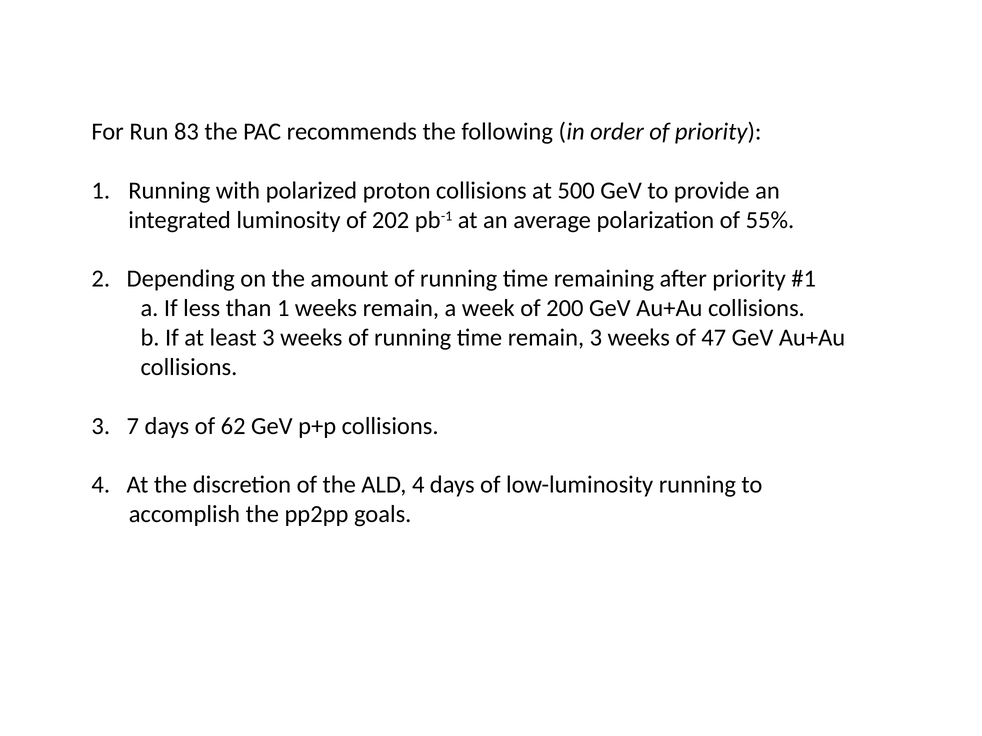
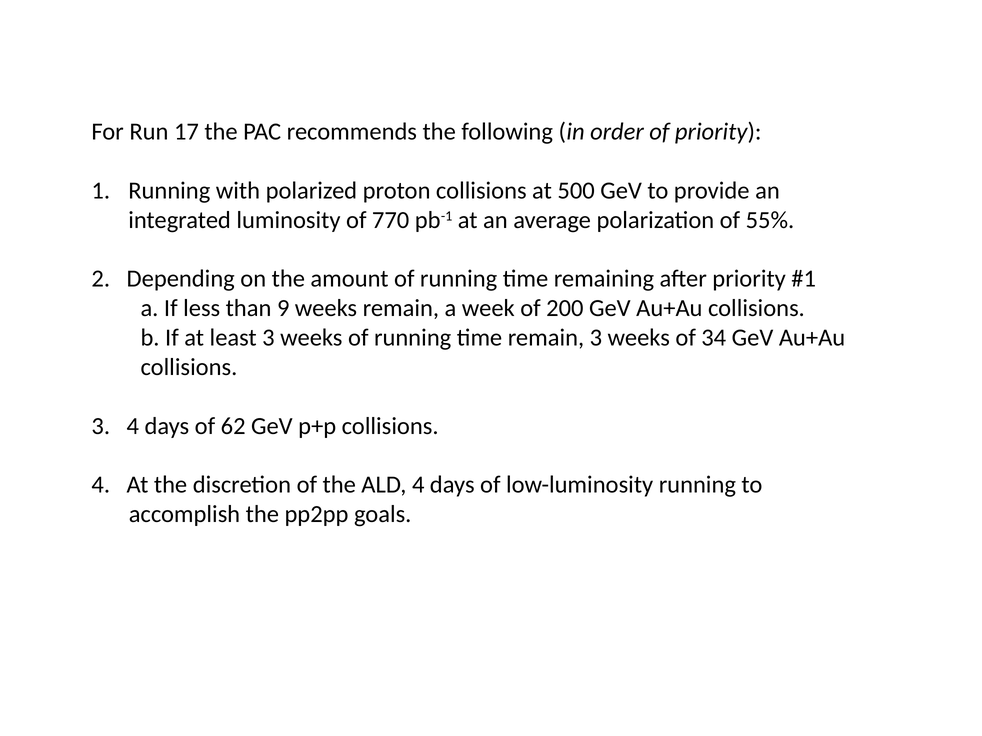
83: 83 -> 17
202: 202 -> 770
than 1: 1 -> 9
47: 47 -> 34
3 7: 7 -> 4
